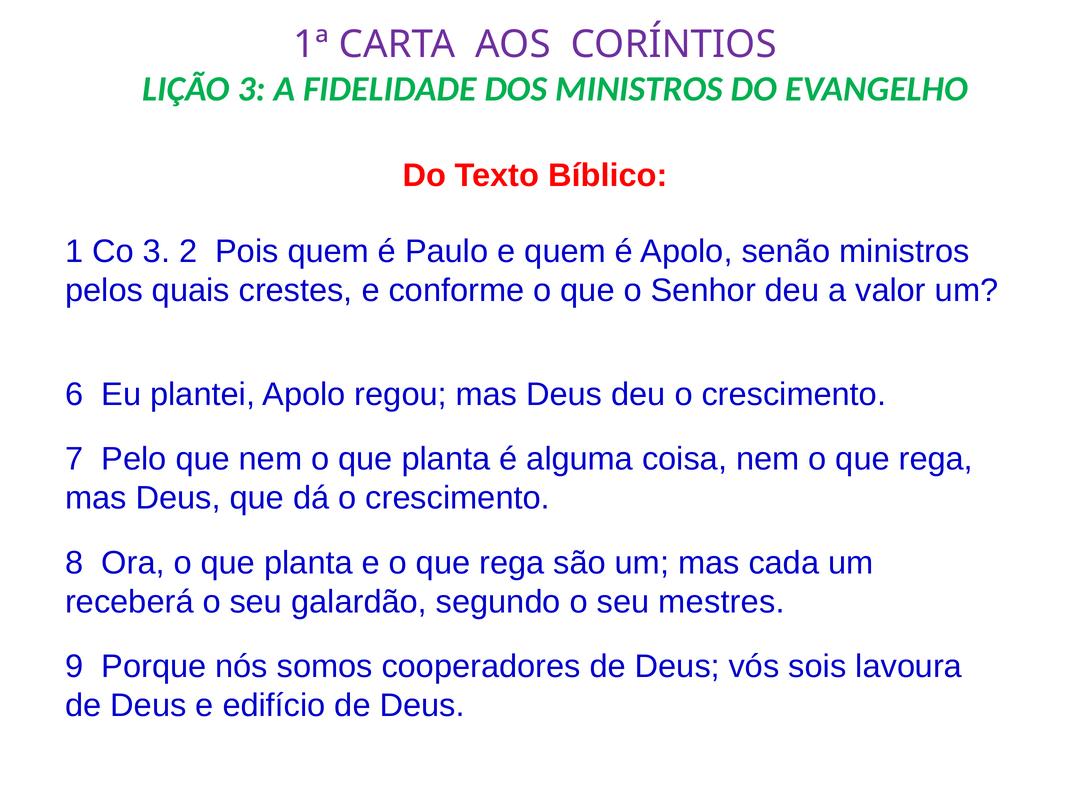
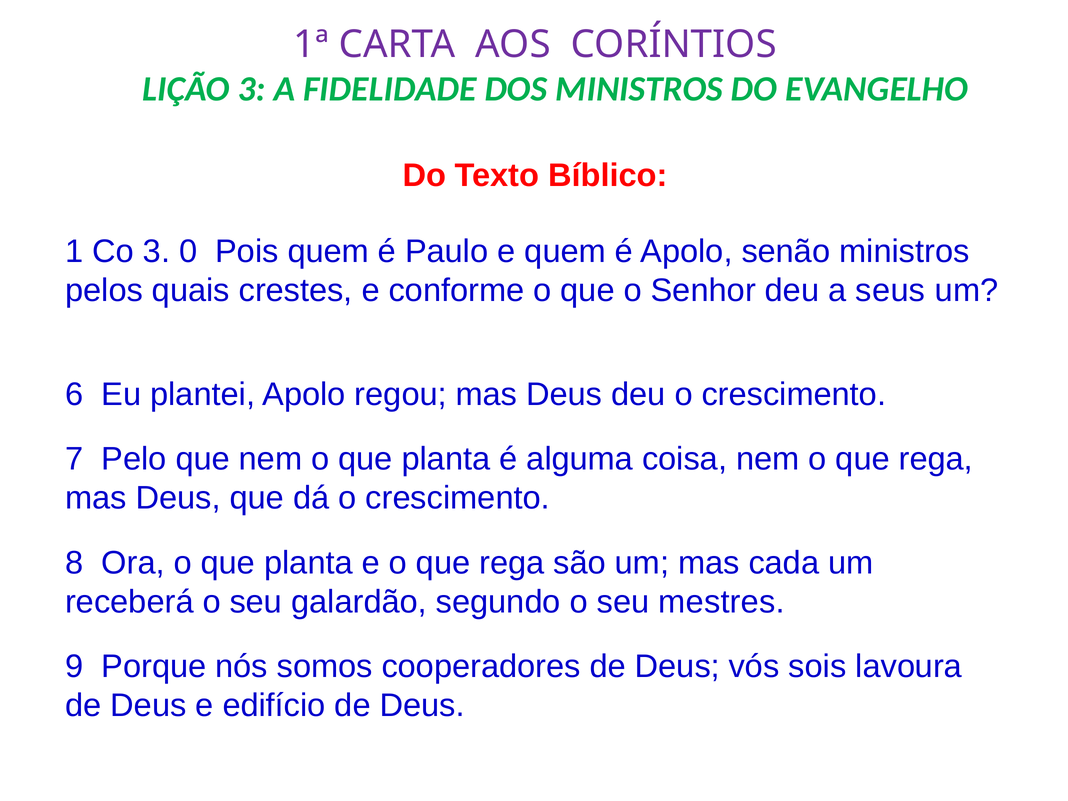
2: 2 -> 0
valor: valor -> seus
